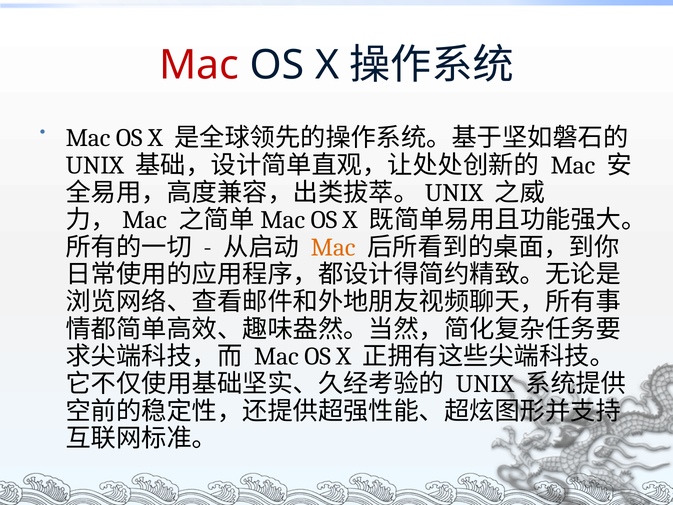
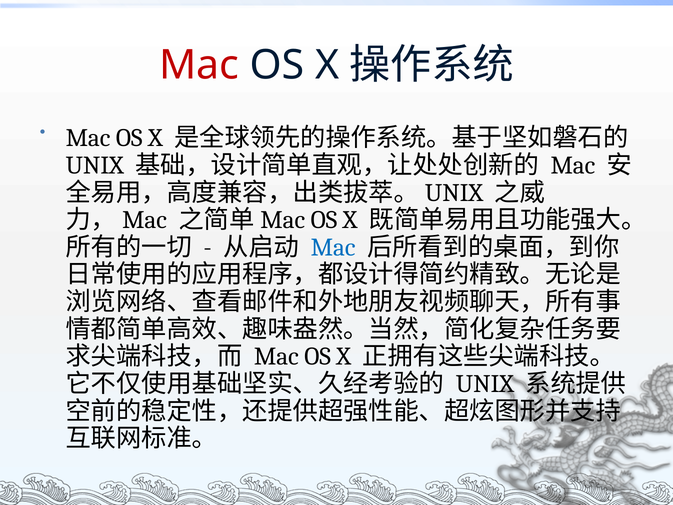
Mac at (333, 247) colour: orange -> blue
